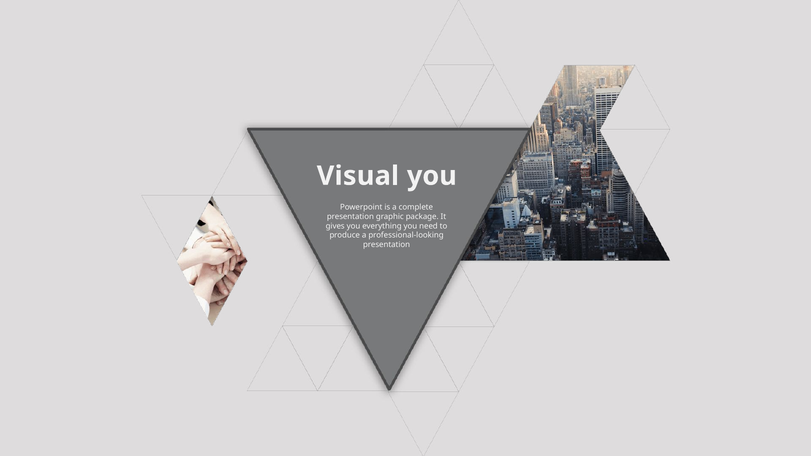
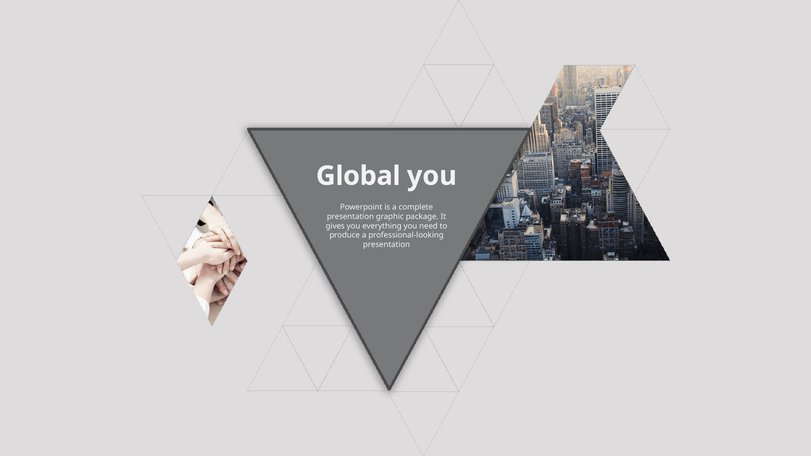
Visual: Visual -> Global
